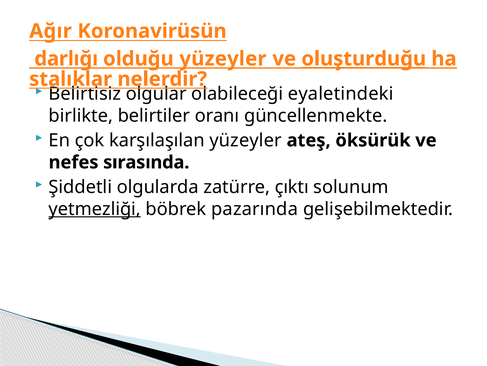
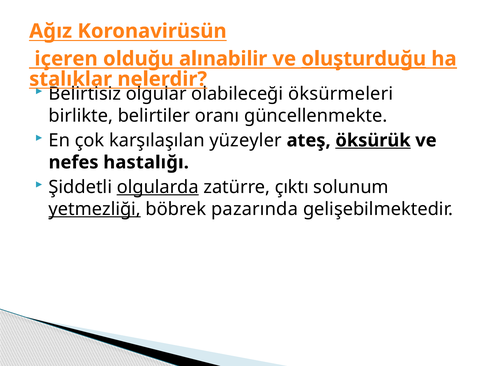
Ağır: Ağır -> Ağız
darlığı: darlığı -> içeren
olduğu yüzeyler: yüzeyler -> alınabilir
eyaletindeki: eyaletindeki -> öksürmeleri
öksürük underline: none -> present
sırasında: sırasında -> hastalığı
olgularda underline: none -> present
